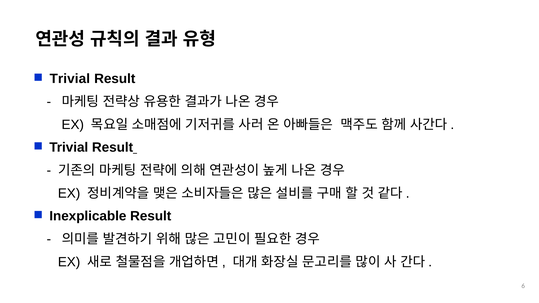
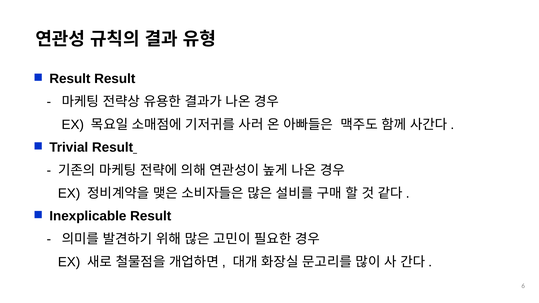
Trivial at (70, 79): Trivial -> Result
